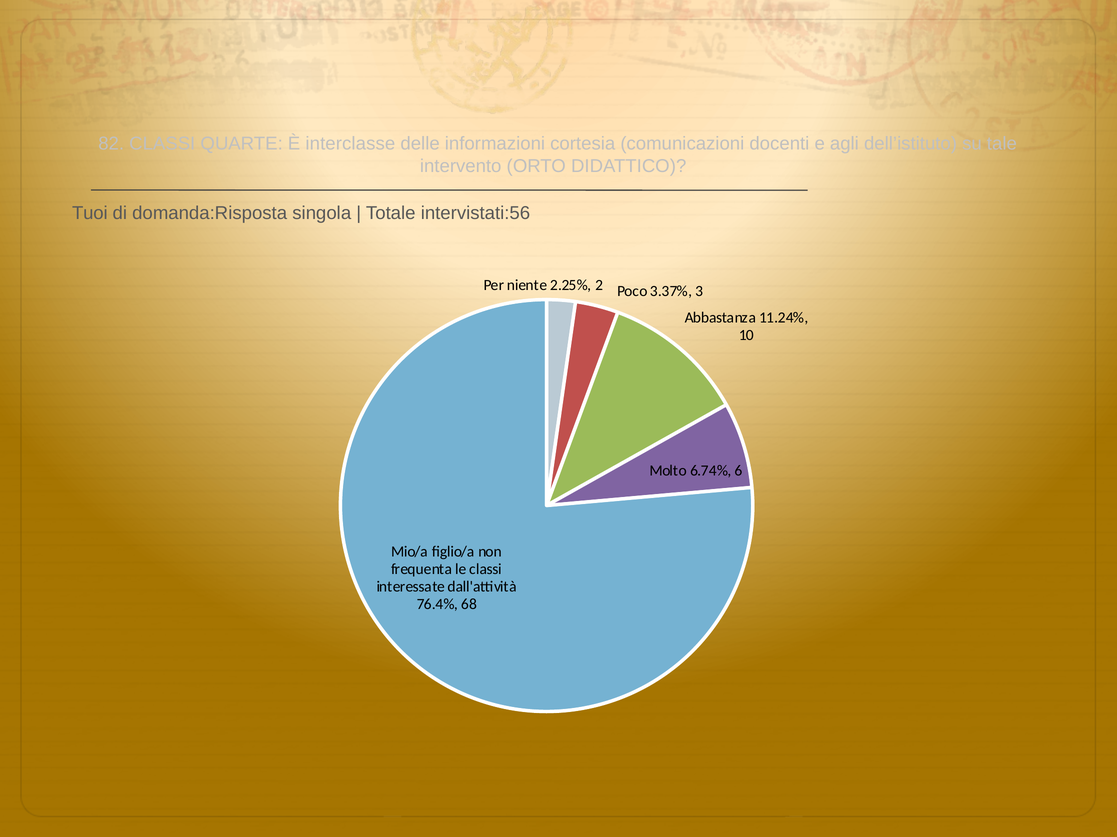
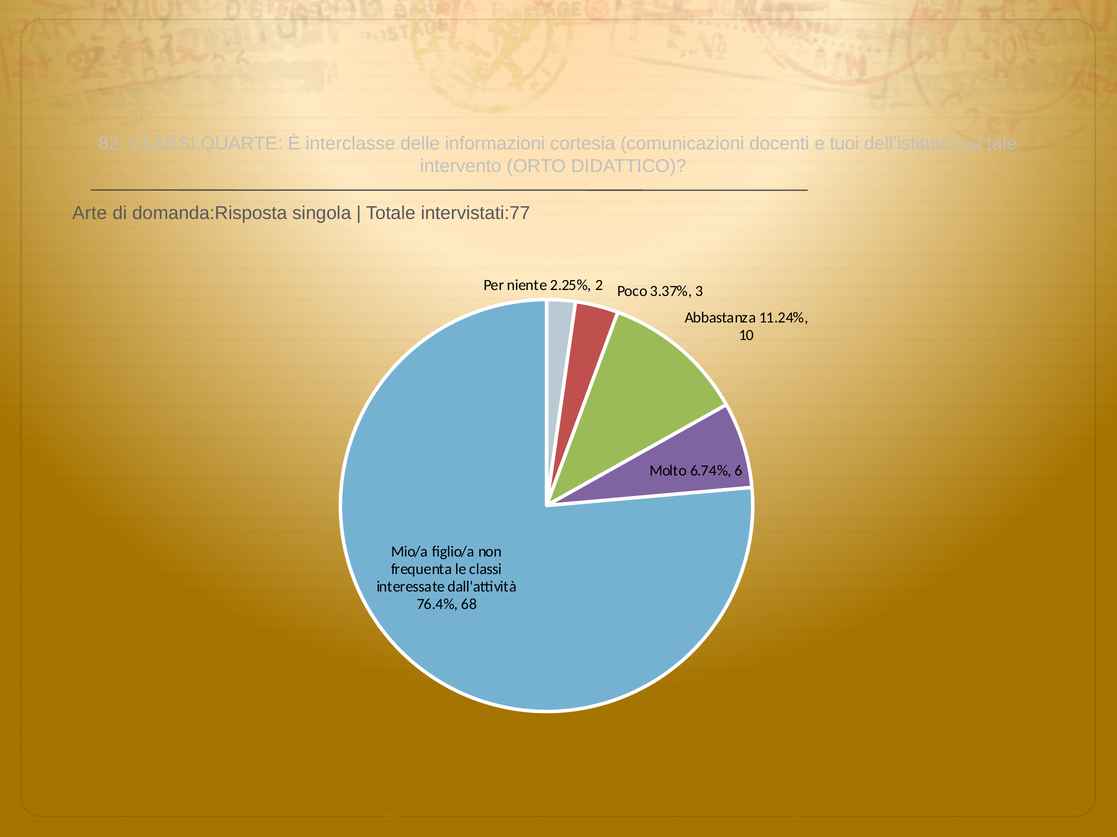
agli: agli -> tuoi
Tuoi: Tuoi -> Arte
intervistati:56: intervistati:56 -> intervistati:77
